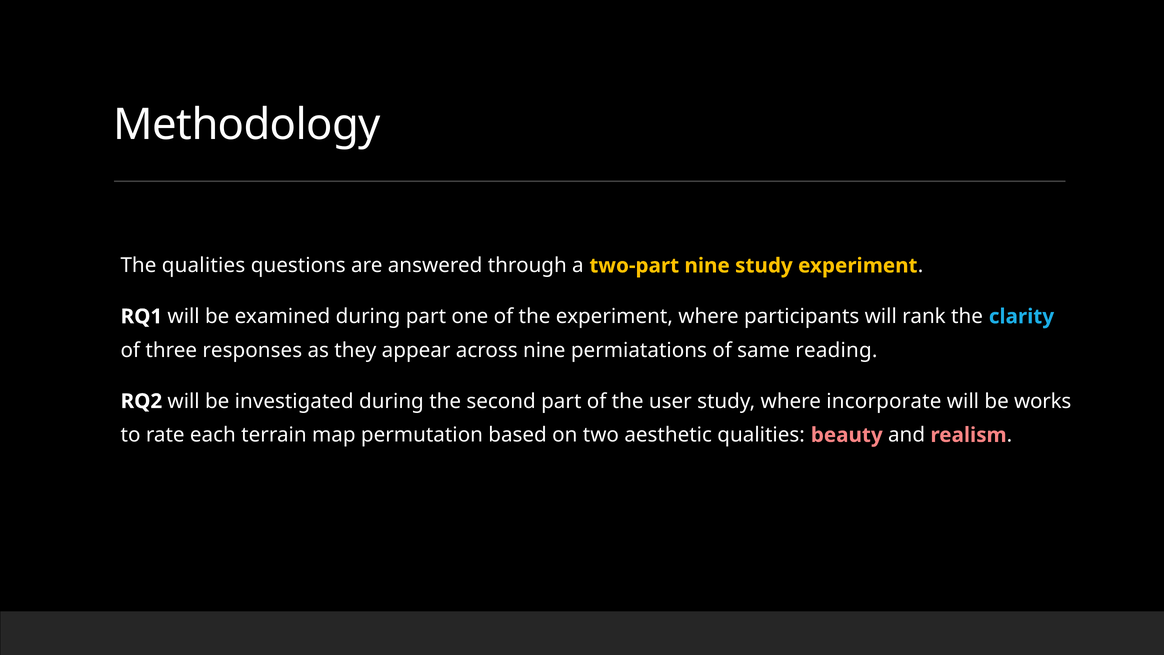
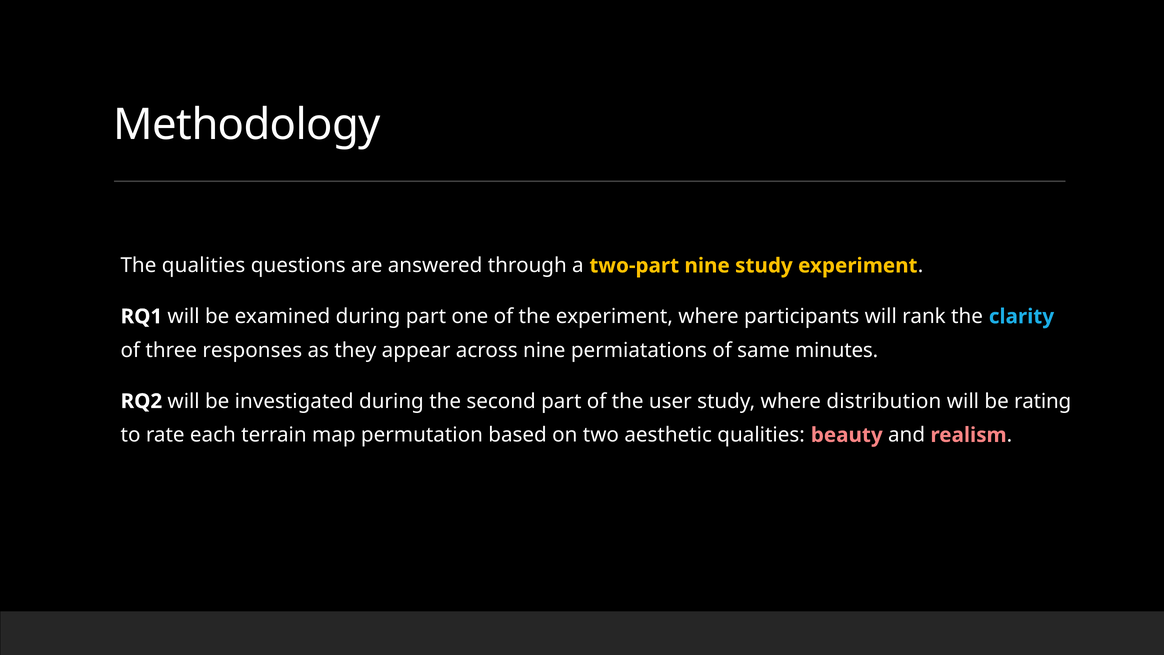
reading: reading -> minutes
incorporate: incorporate -> distribution
works: works -> rating
